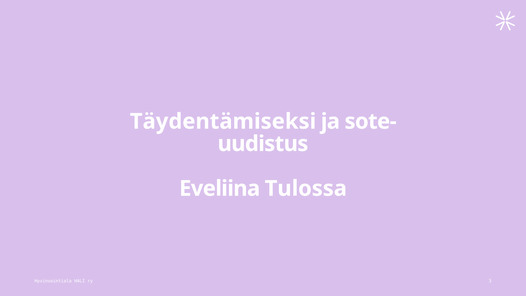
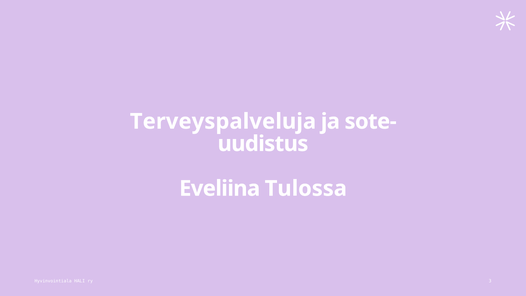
Täydentämiseksi: Täydentämiseksi -> Terveyspalveluja
